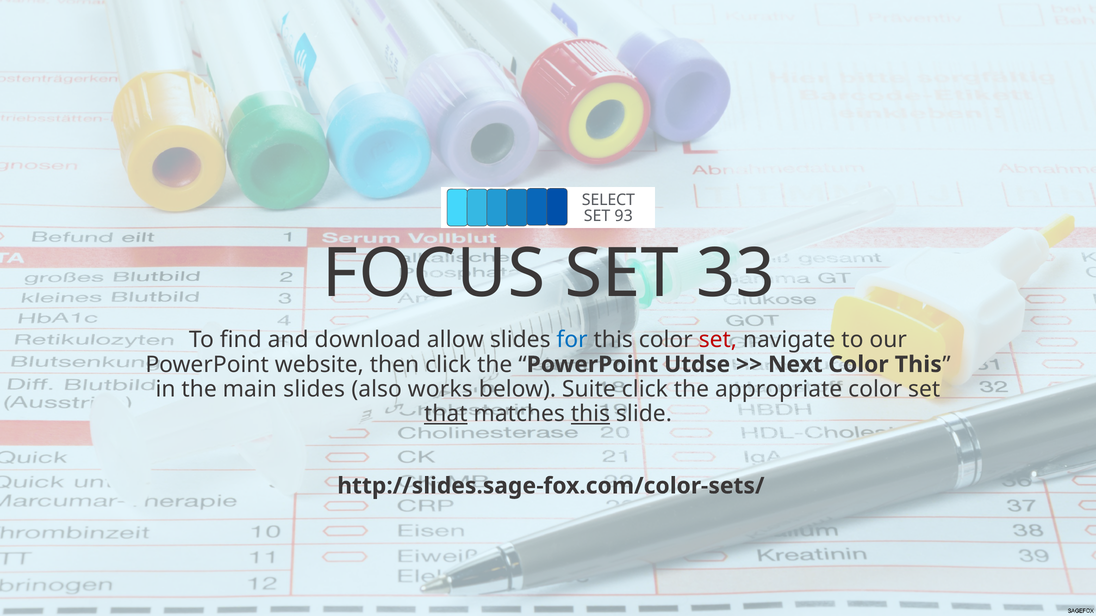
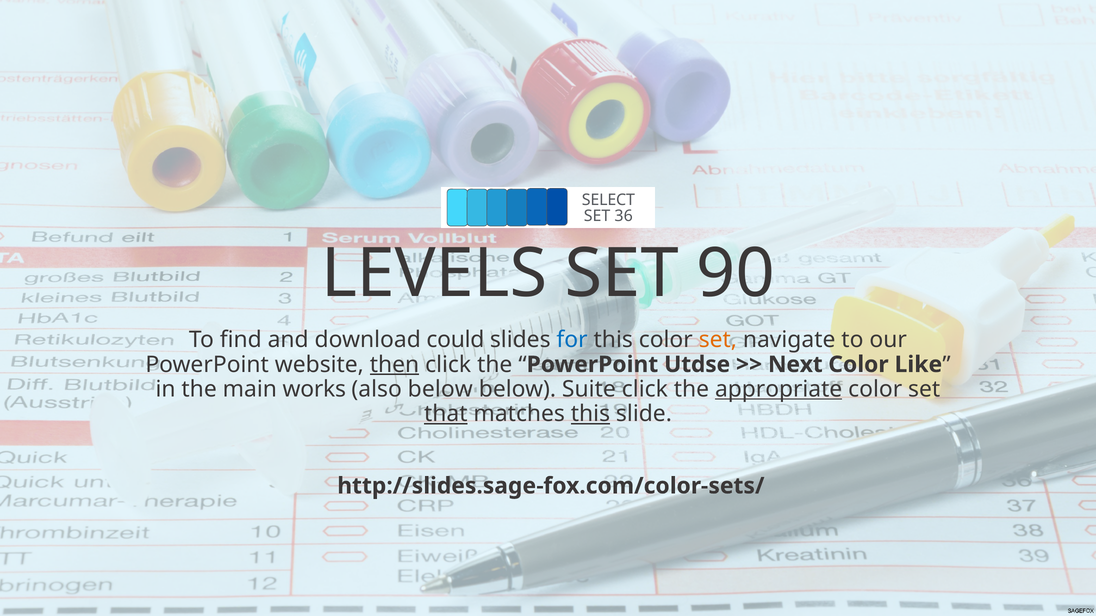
93: 93 -> 36
FOCUS: FOCUS -> LEVELS
33: 33 -> 90
allow: allow -> could
set at (718, 340) colour: red -> orange
then underline: none -> present
Color This: This -> Like
main slides: slides -> works
also works: works -> below
appropriate underline: none -> present
